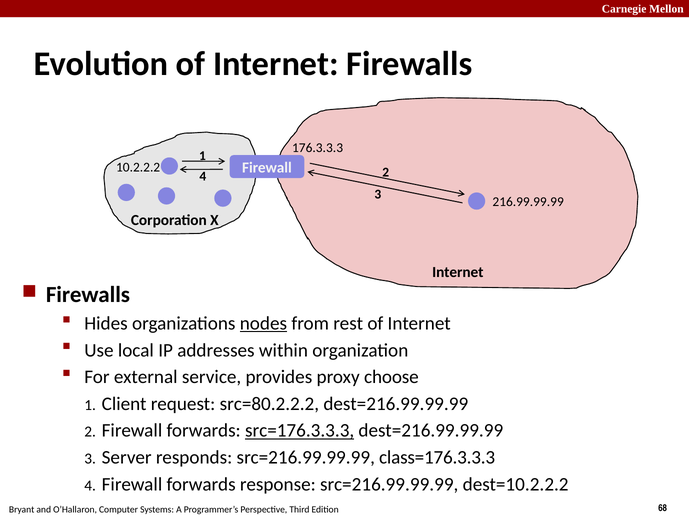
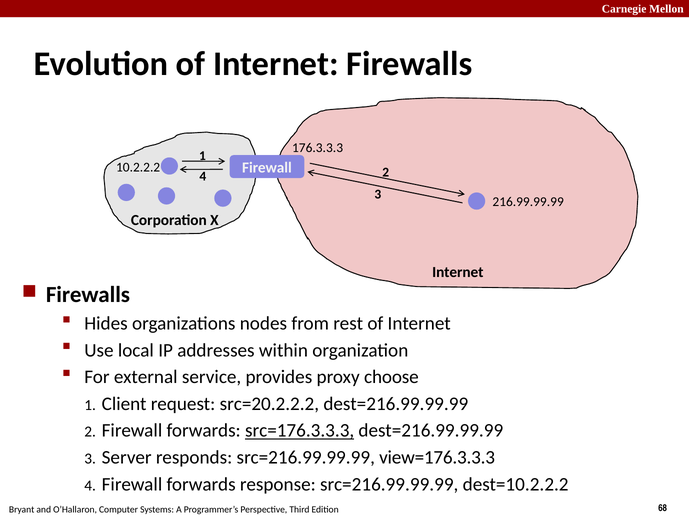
nodes underline: present -> none
src=80.2.2.2: src=80.2.2.2 -> src=20.2.2.2
class=176.3.3.3: class=176.3.3.3 -> view=176.3.3.3
